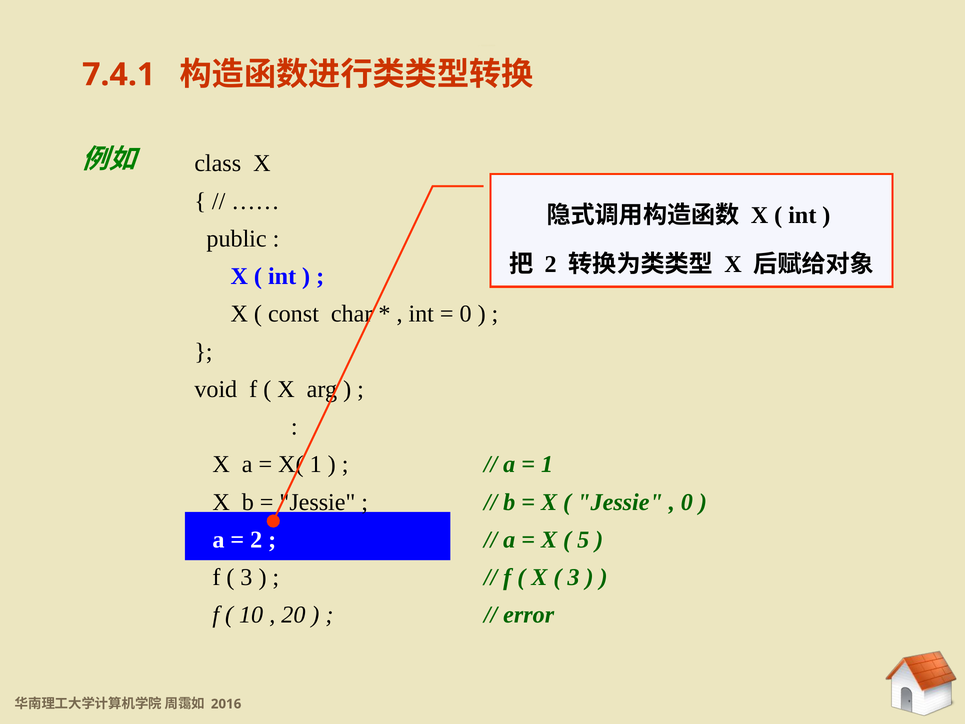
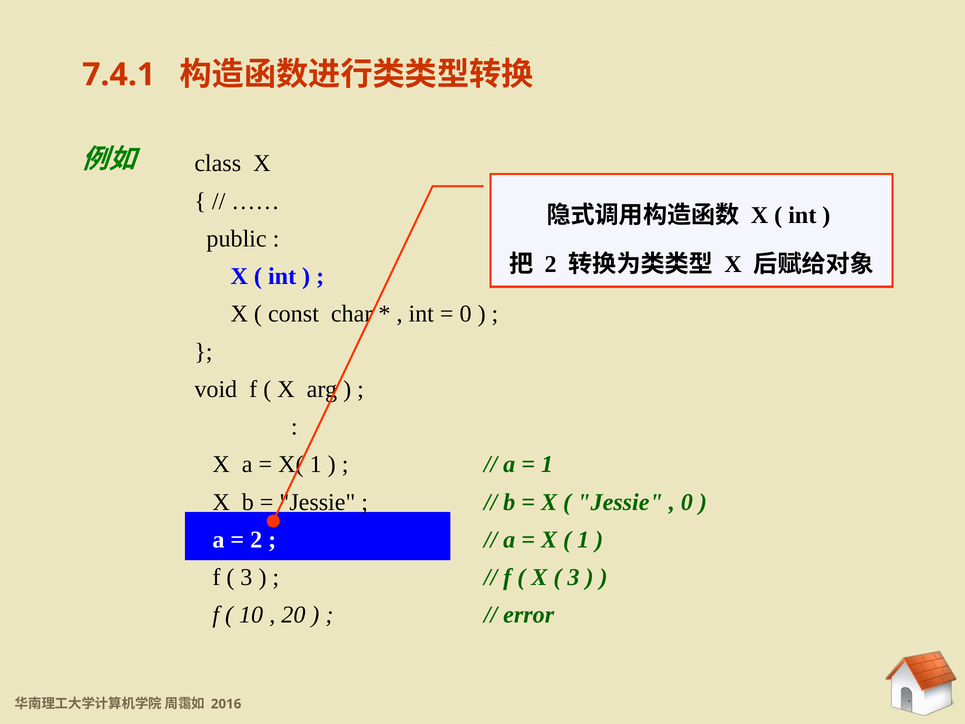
5 at (583, 540): 5 -> 1
